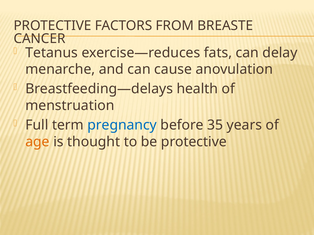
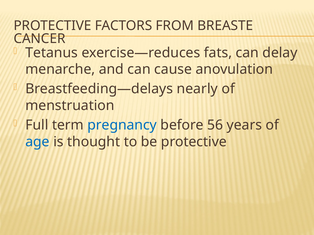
health: health -> nearly
35: 35 -> 56
age colour: orange -> blue
